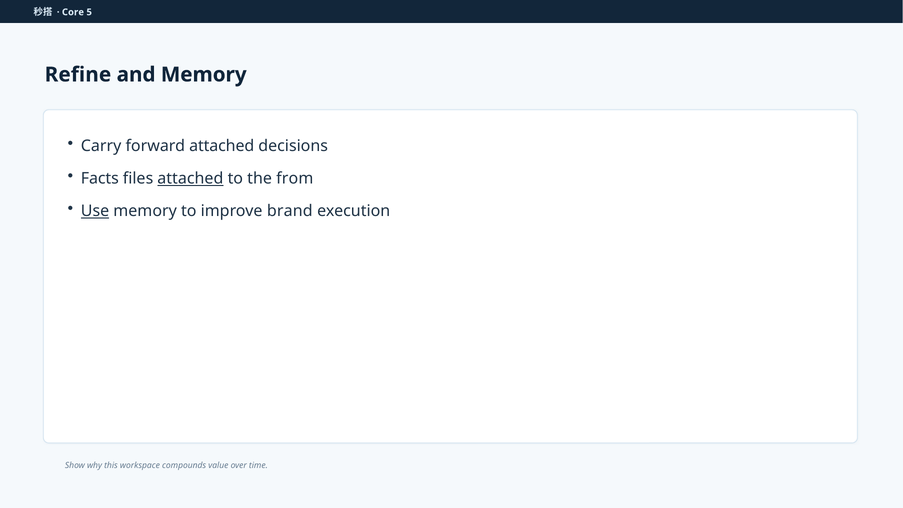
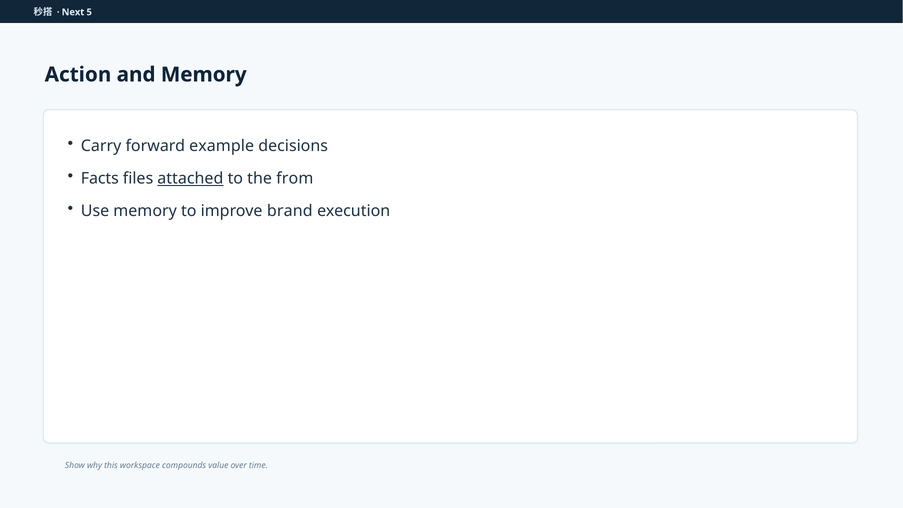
Core: Core -> Next
Refine: Refine -> Action
forward attached: attached -> example
Use underline: present -> none
